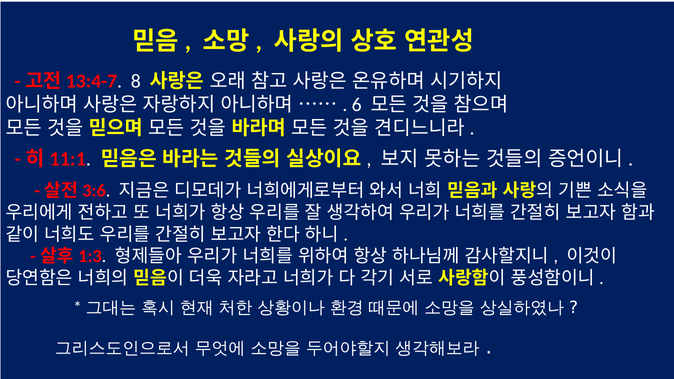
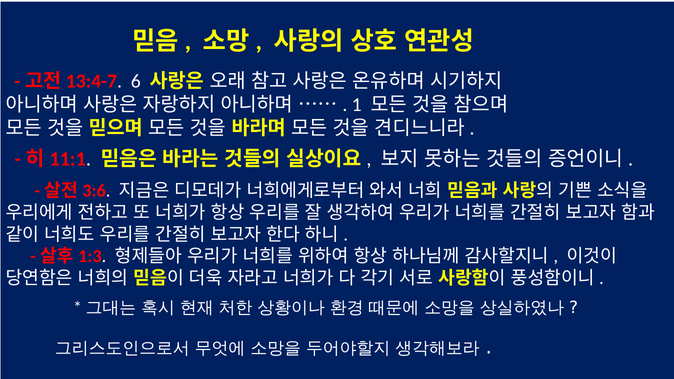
8: 8 -> 6
6: 6 -> 1
